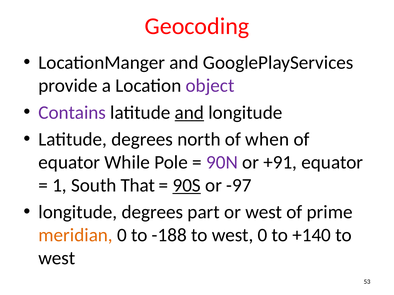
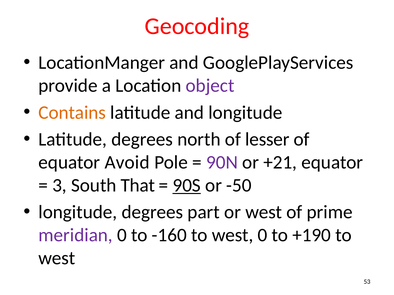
Contains colour: purple -> orange
and at (189, 113) underline: present -> none
when: when -> lesser
While: While -> Avoid
+91: +91 -> +21
1: 1 -> 3
-97: -97 -> -50
meridian colour: orange -> purple
-188: -188 -> -160
+140: +140 -> +190
